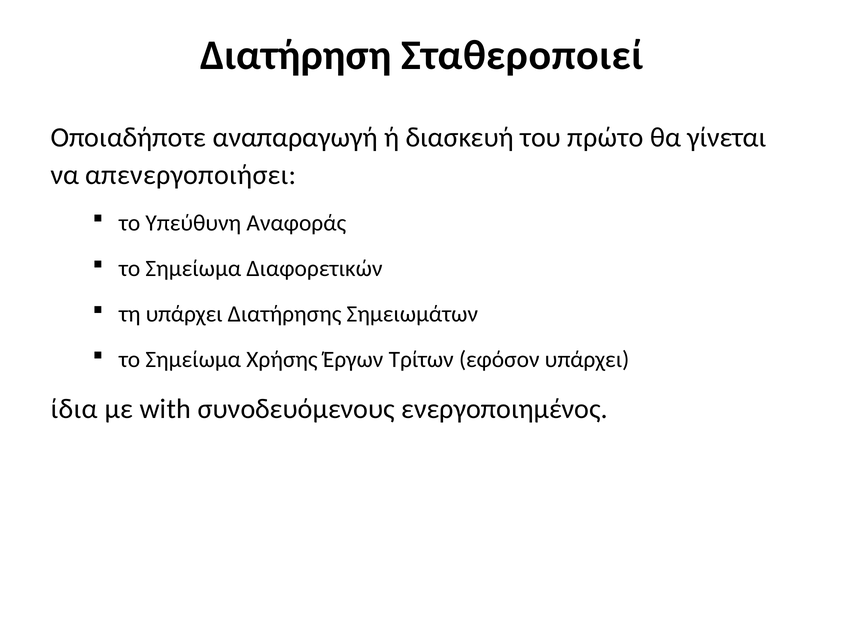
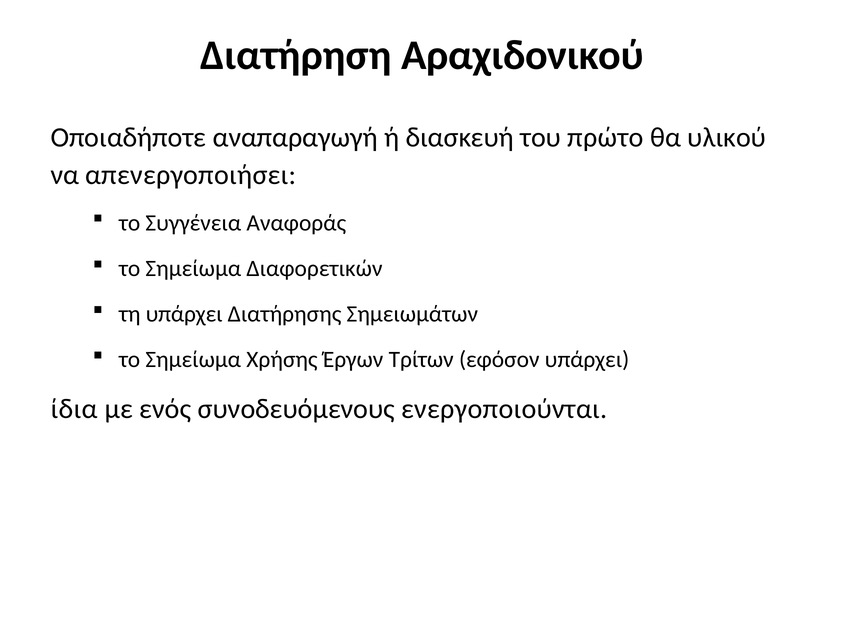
Σταθεροποιεί: Σταθεροποιεί -> Αραχιδονικού
γίνεται: γίνεται -> υλικού
Υπεύθυνη: Υπεύθυνη -> Συγγένεια
with: with -> ενός
ενεργοποιημένος: ενεργοποιημένος -> ενεργοποιούνται
